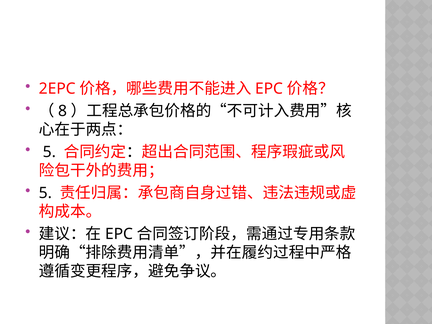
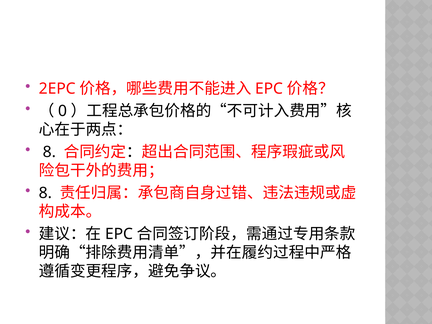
8: 8 -> 0
5 at (49, 152): 5 -> 8
5 at (45, 193): 5 -> 8
